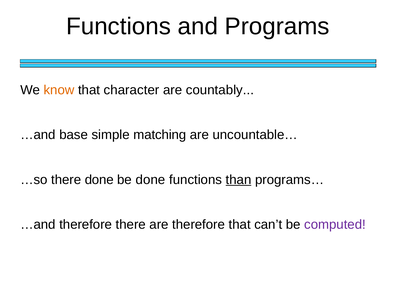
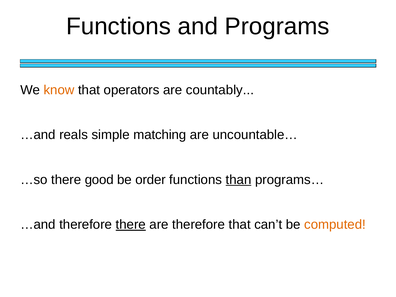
character: character -> operators
base: base -> reals
there done: done -> good
be done: done -> order
there at (131, 225) underline: none -> present
computed colour: purple -> orange
